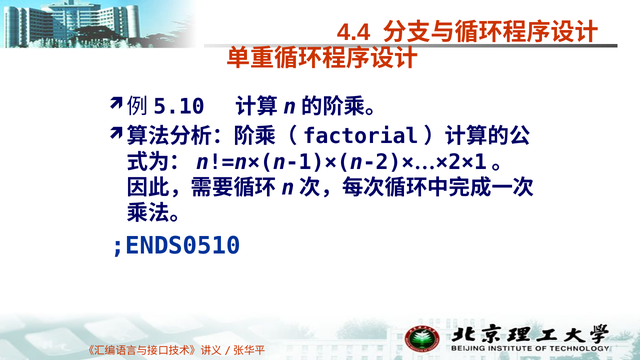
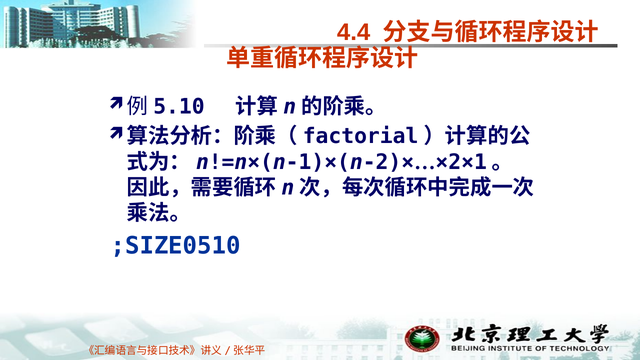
;ENDS0510: ;ENDS0510 -> ;SIZE0510
